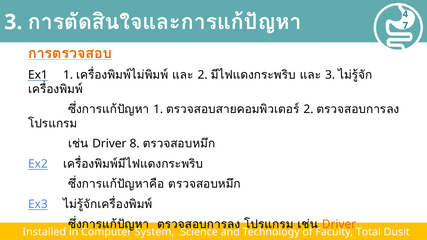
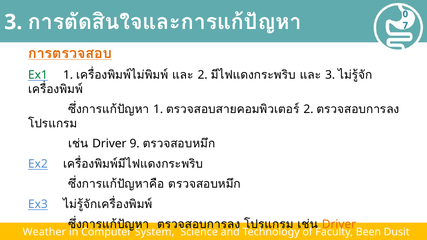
4: 4 -> 0
Ex1 colour: black -> green
8: 8 -> 9
Installed: Installed -> Weather
Total: Total -> Been
